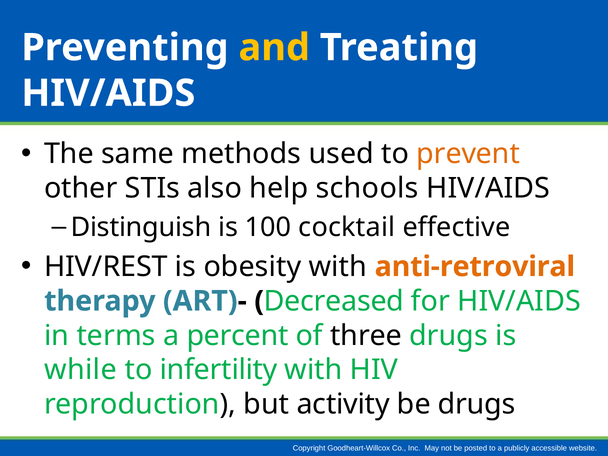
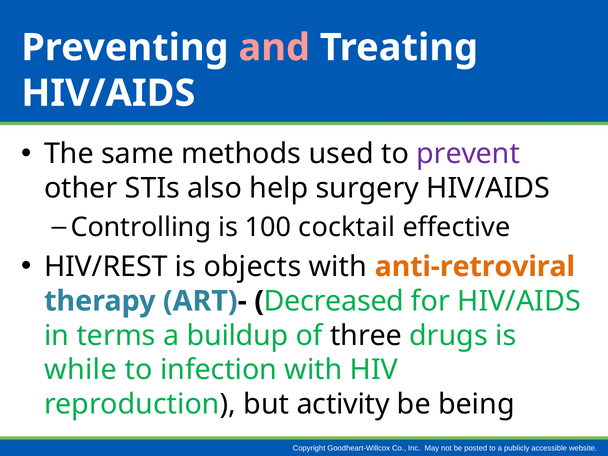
and colour: yellow -> pink
prevent colour: orange -> purple
schools: schools -> surgery
Distinguish: Distinguish -> Controlling
obesity: obesity -> objects
percent: percent -> buildup
infertility: infertility -> infection
be drugs: drugs -> being
